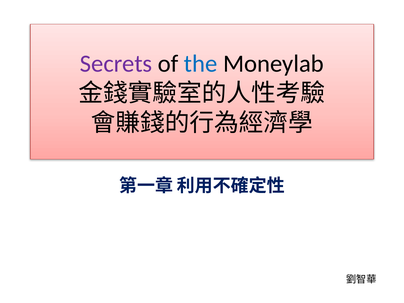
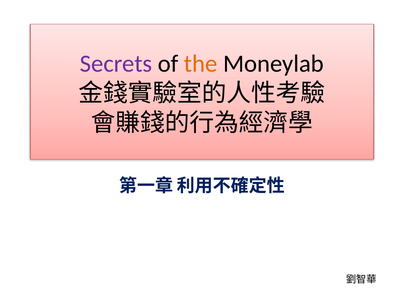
the colour: blue -> orange
